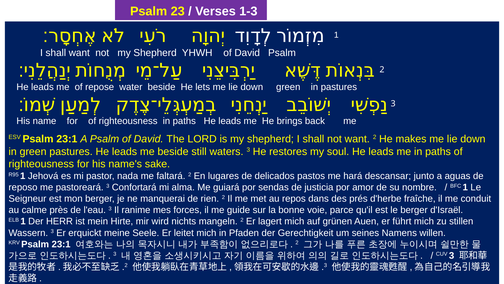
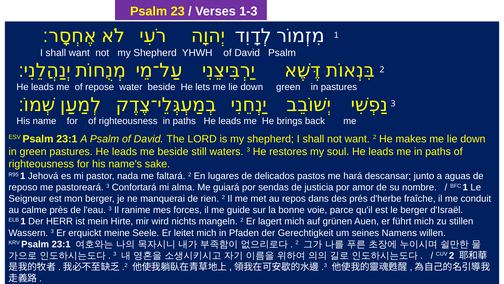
CUV 3: 3 -> 2
